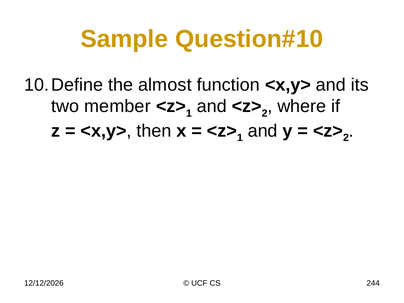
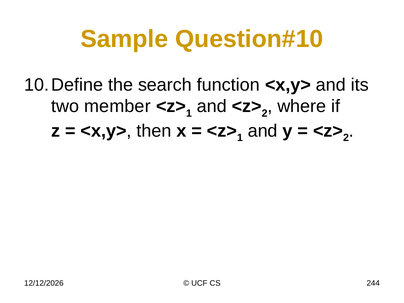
almost: almost -> search
